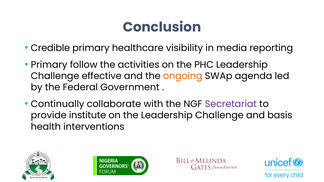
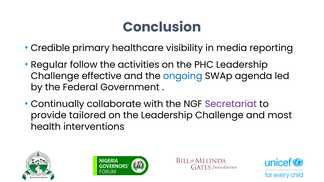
Primary at (49, 65): Primary -> Regular
ongoing colour: orange -> blue
institute: institute -> tailored
basis: basis -> most
